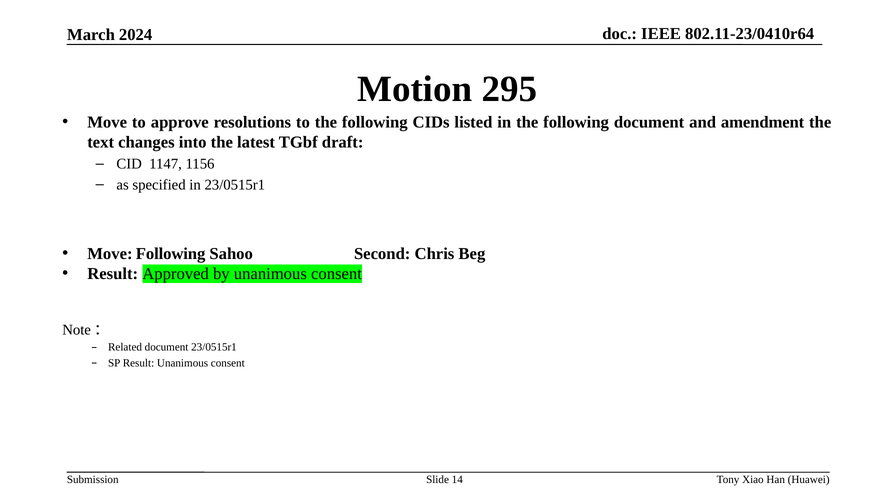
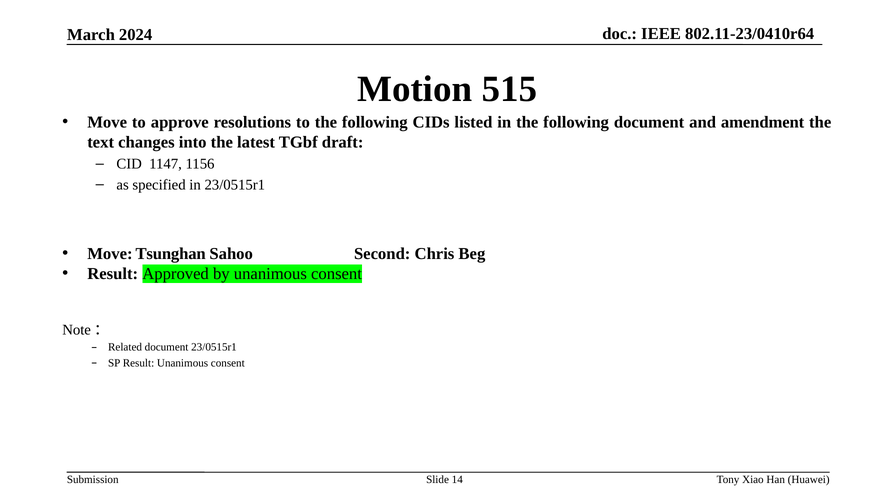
295: 295 -> 515
Move Following: Following -> Tsunghan
